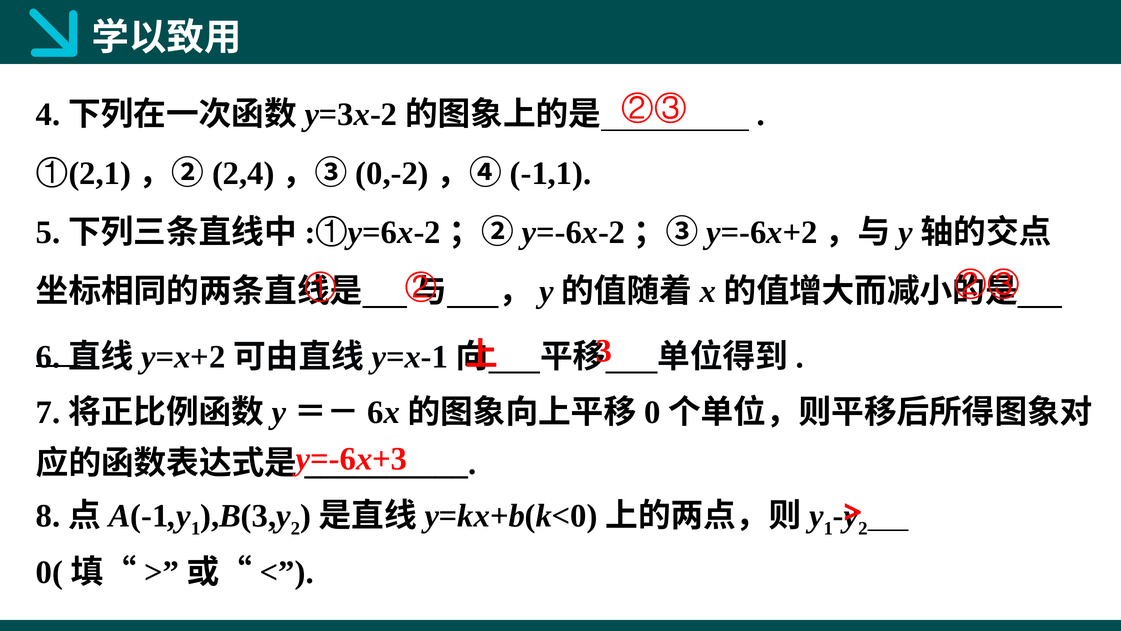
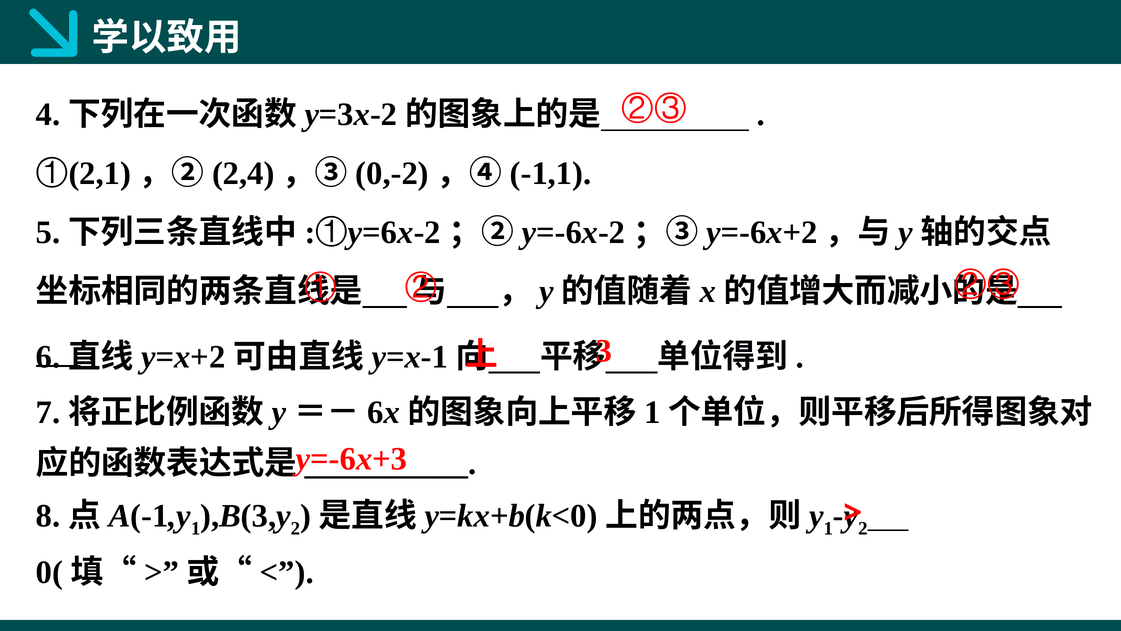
0 at (652, 412): 0 -> 1
